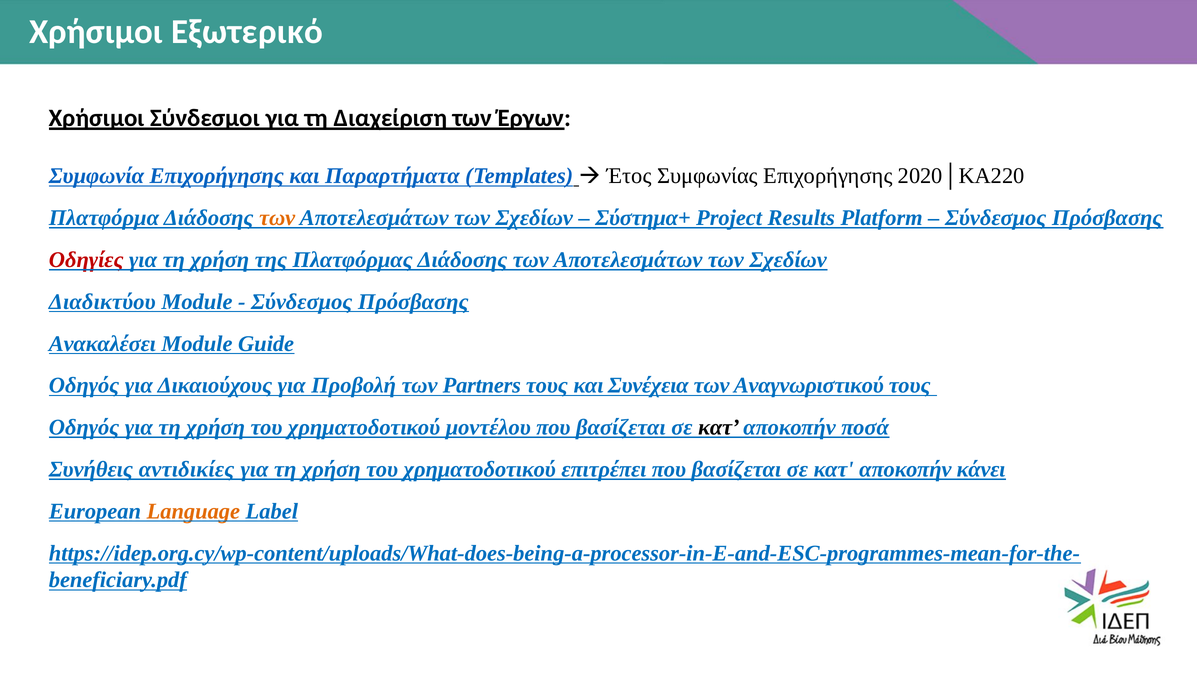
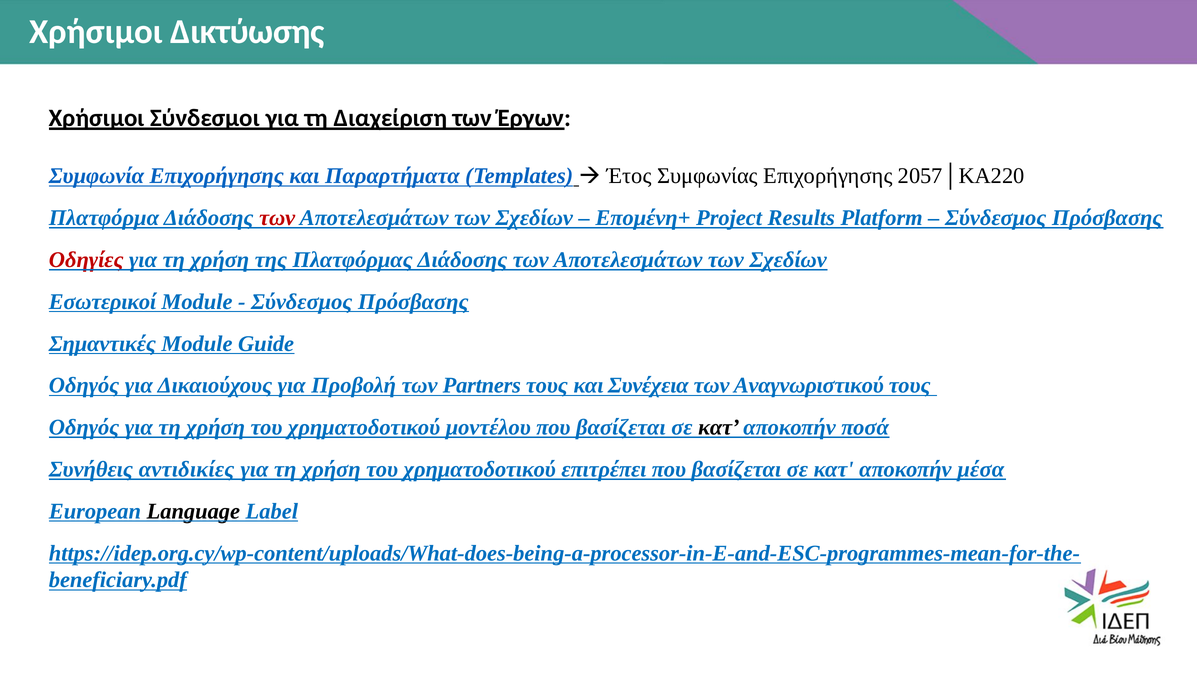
Εξωτερικό: Εξωτερικό -> Δικτύωσης
2020│ΚΑ220: 2020│ΚΑ220 -> 2057│ΚΑ220
των at (277, 218) colour: orange -> red
Σύστημα+: Σύστημα+ -> Επομένη+
Διαδικτύου: Διαδικτύου -> Εσωτερικοί
Ανακαλέσει: Ανακαλέσει -> Σημαντικές
κάνει: κάνει -> μέσα
Language colour: orange -> black
